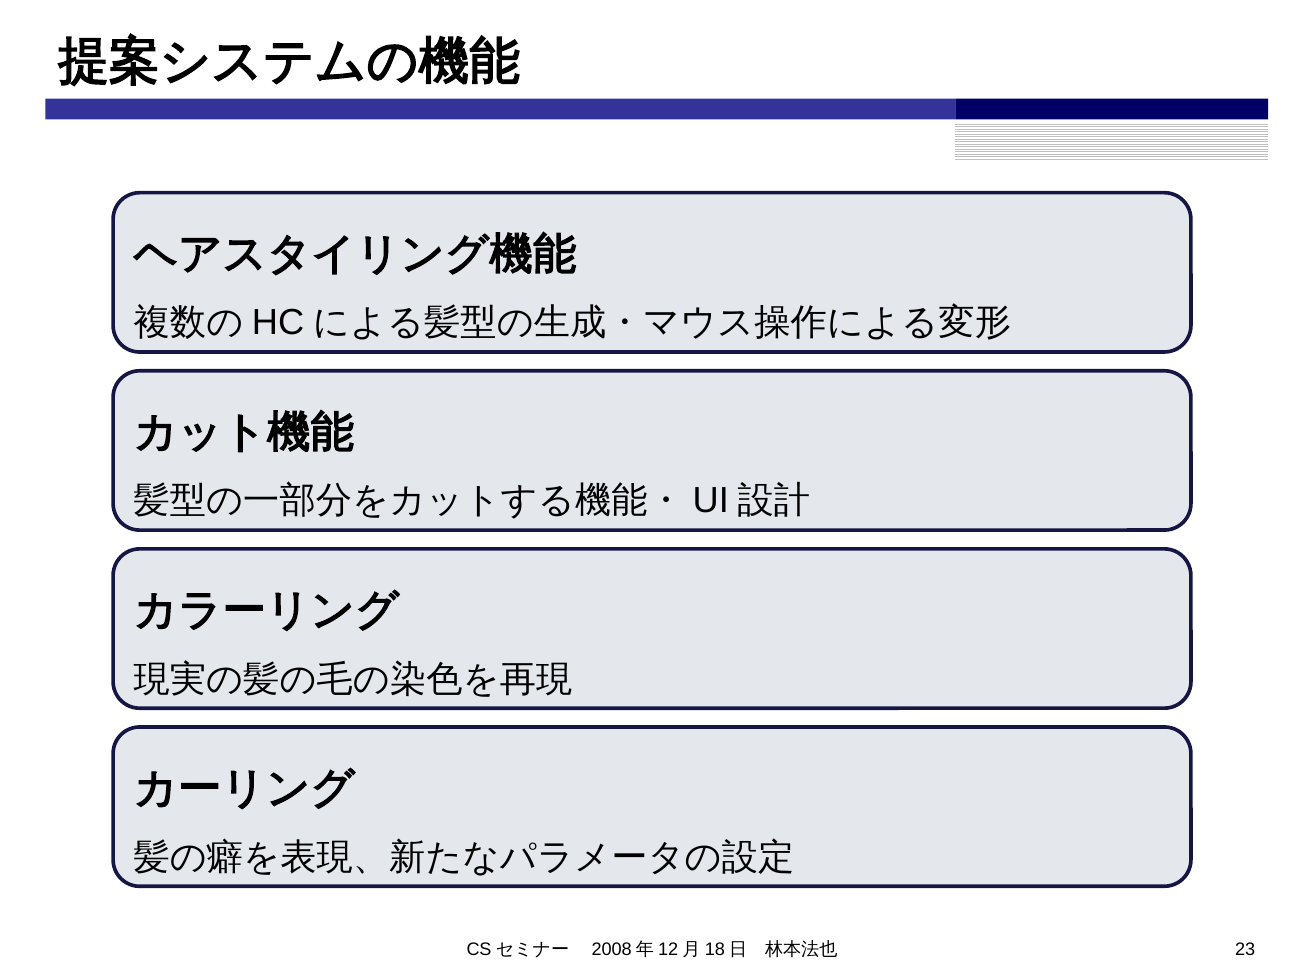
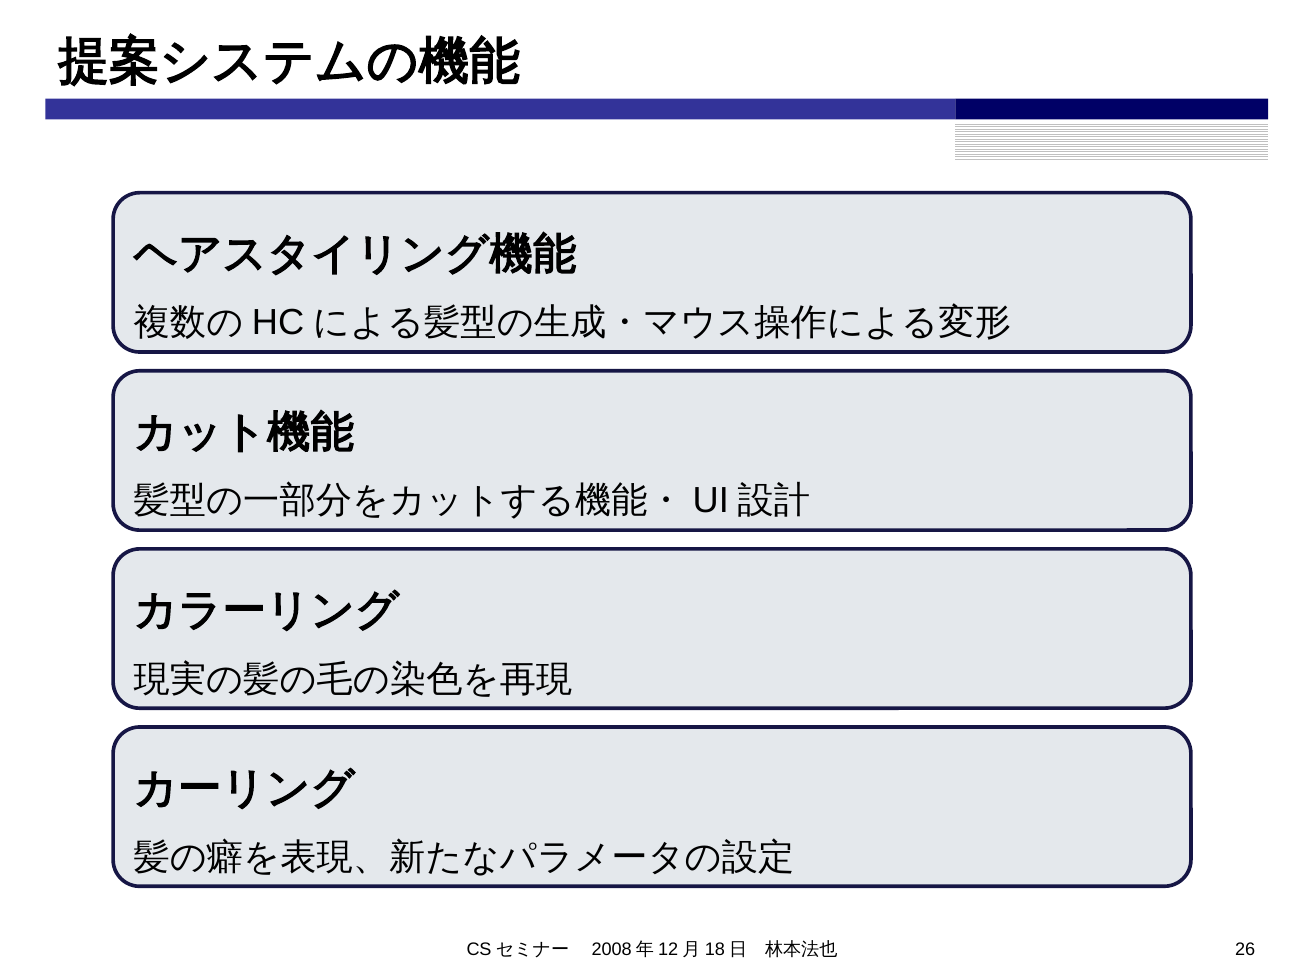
23: 23 -> 26
